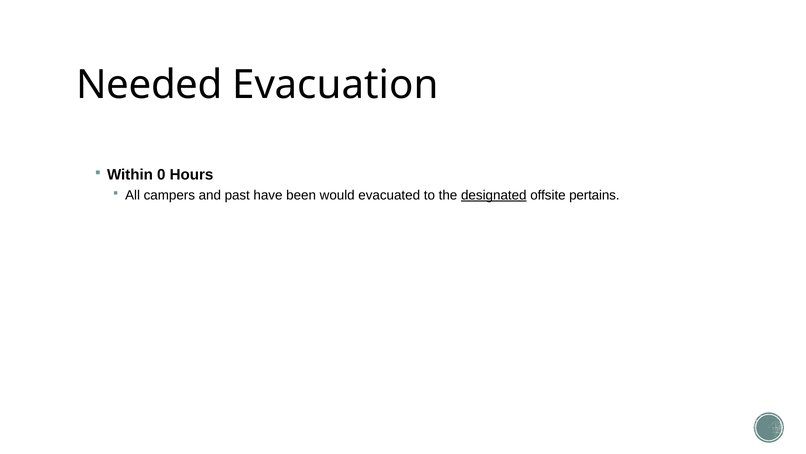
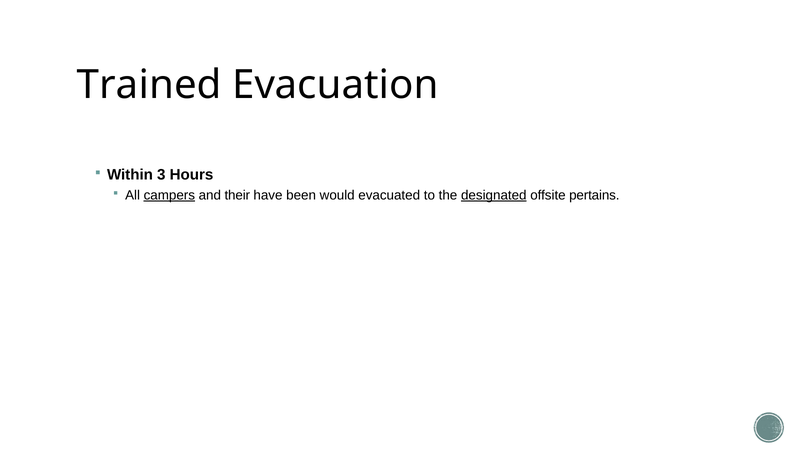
Needed: Needed -> Trained
0: 0 -> 3
campers underline: none -> present
past: past -> their
